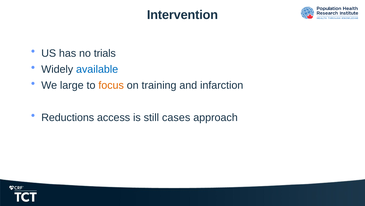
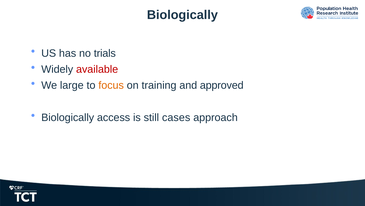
Intervention at (182, 15): Intervention -> Biologically
available colour: blue -> red
infarction: infarction -> approved
Reductions at (68, 117): Reductions -> Biologically
